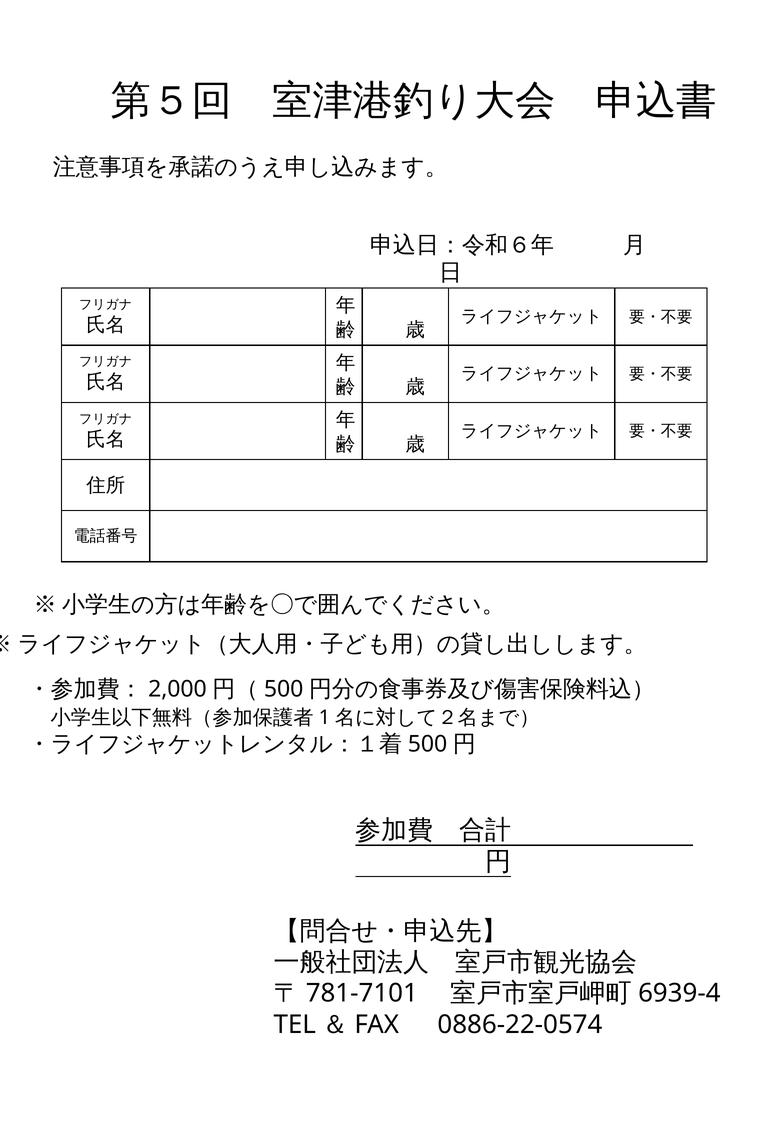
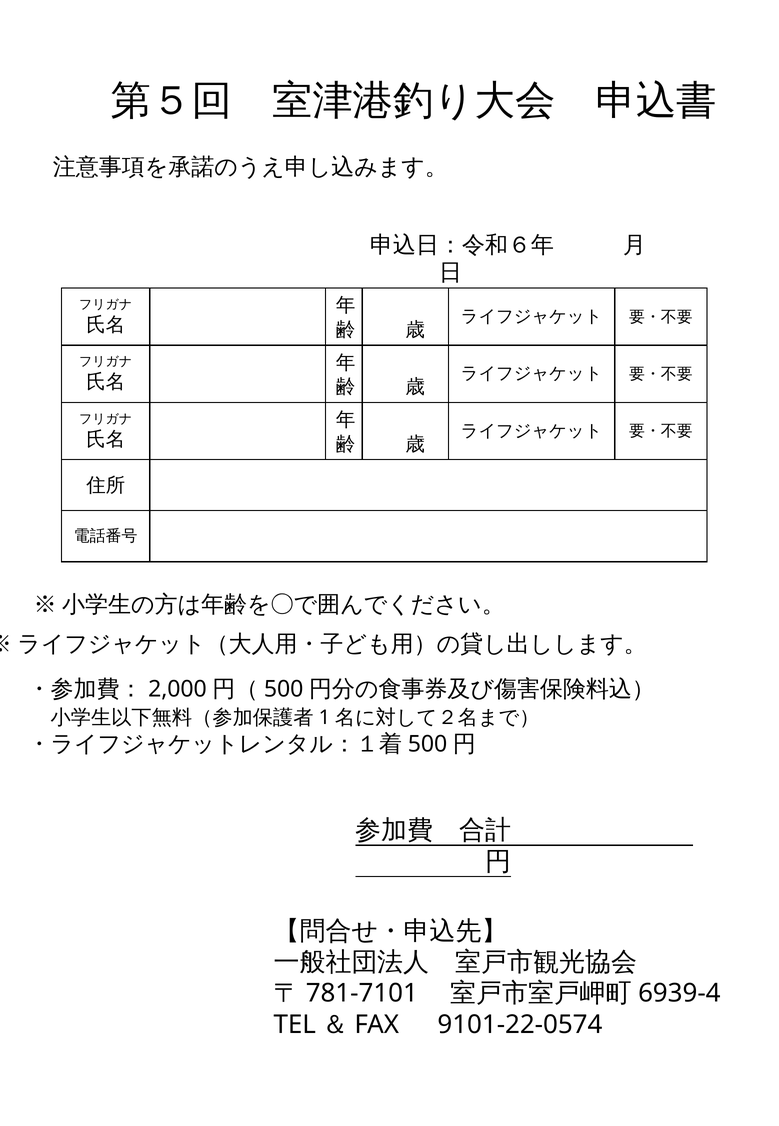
0886-22-0574: 0886-22-0574 -> 9101-22-0574
